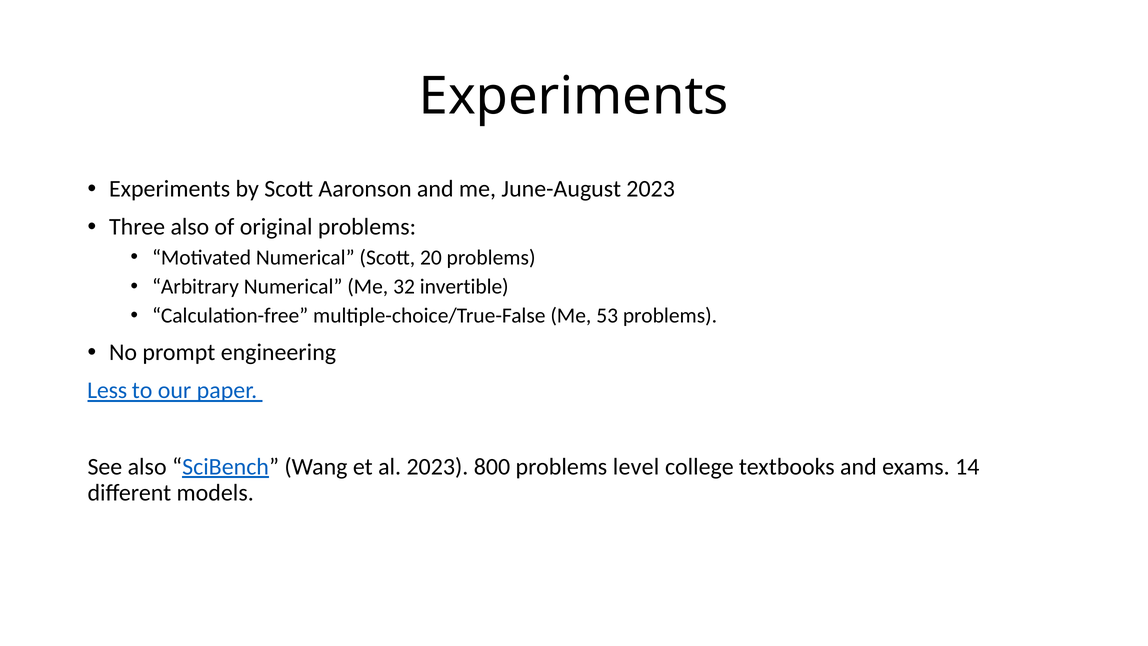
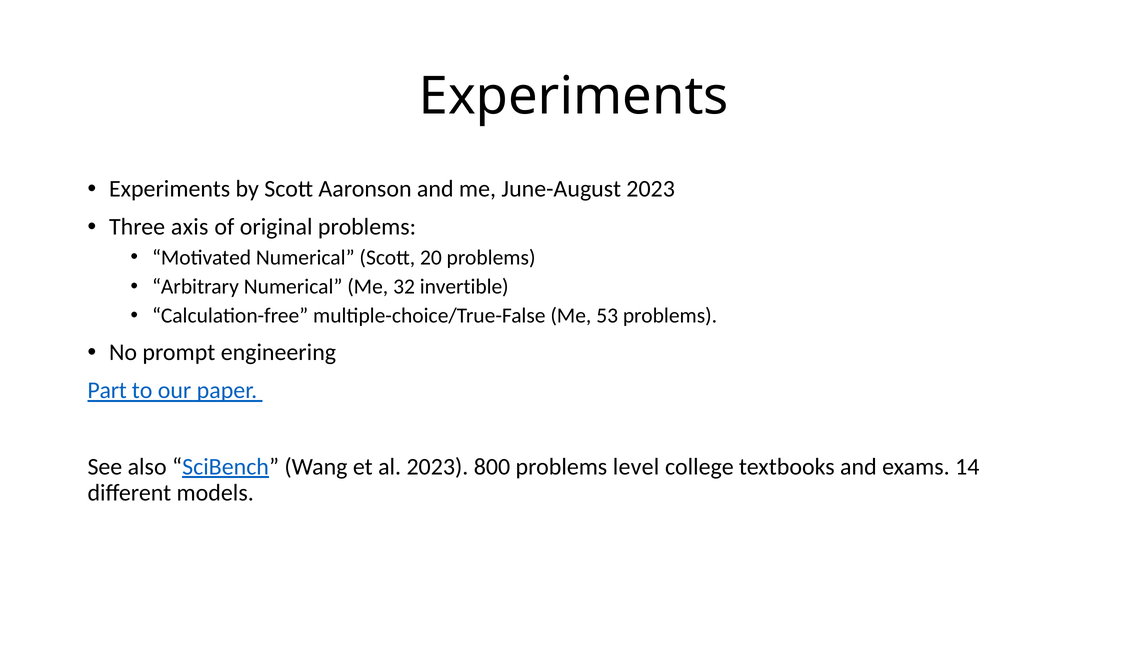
Three also: also -> axis
Less: Less -> Part
